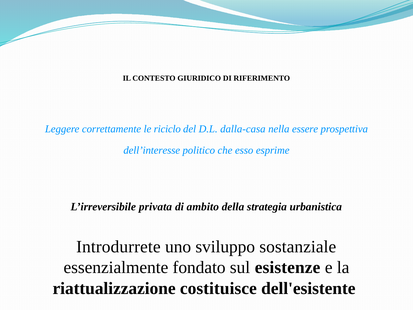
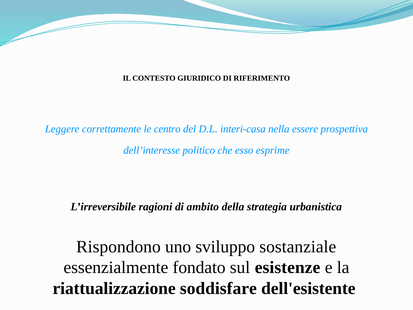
riciclo: riciclo -> centro
dalla-casa: dalla-casa -> interi-casa
privata: privata -> ragioni
Introdurrete: Introdurrete -> Rispondono
costituisce: costituisce -> soddisfare
